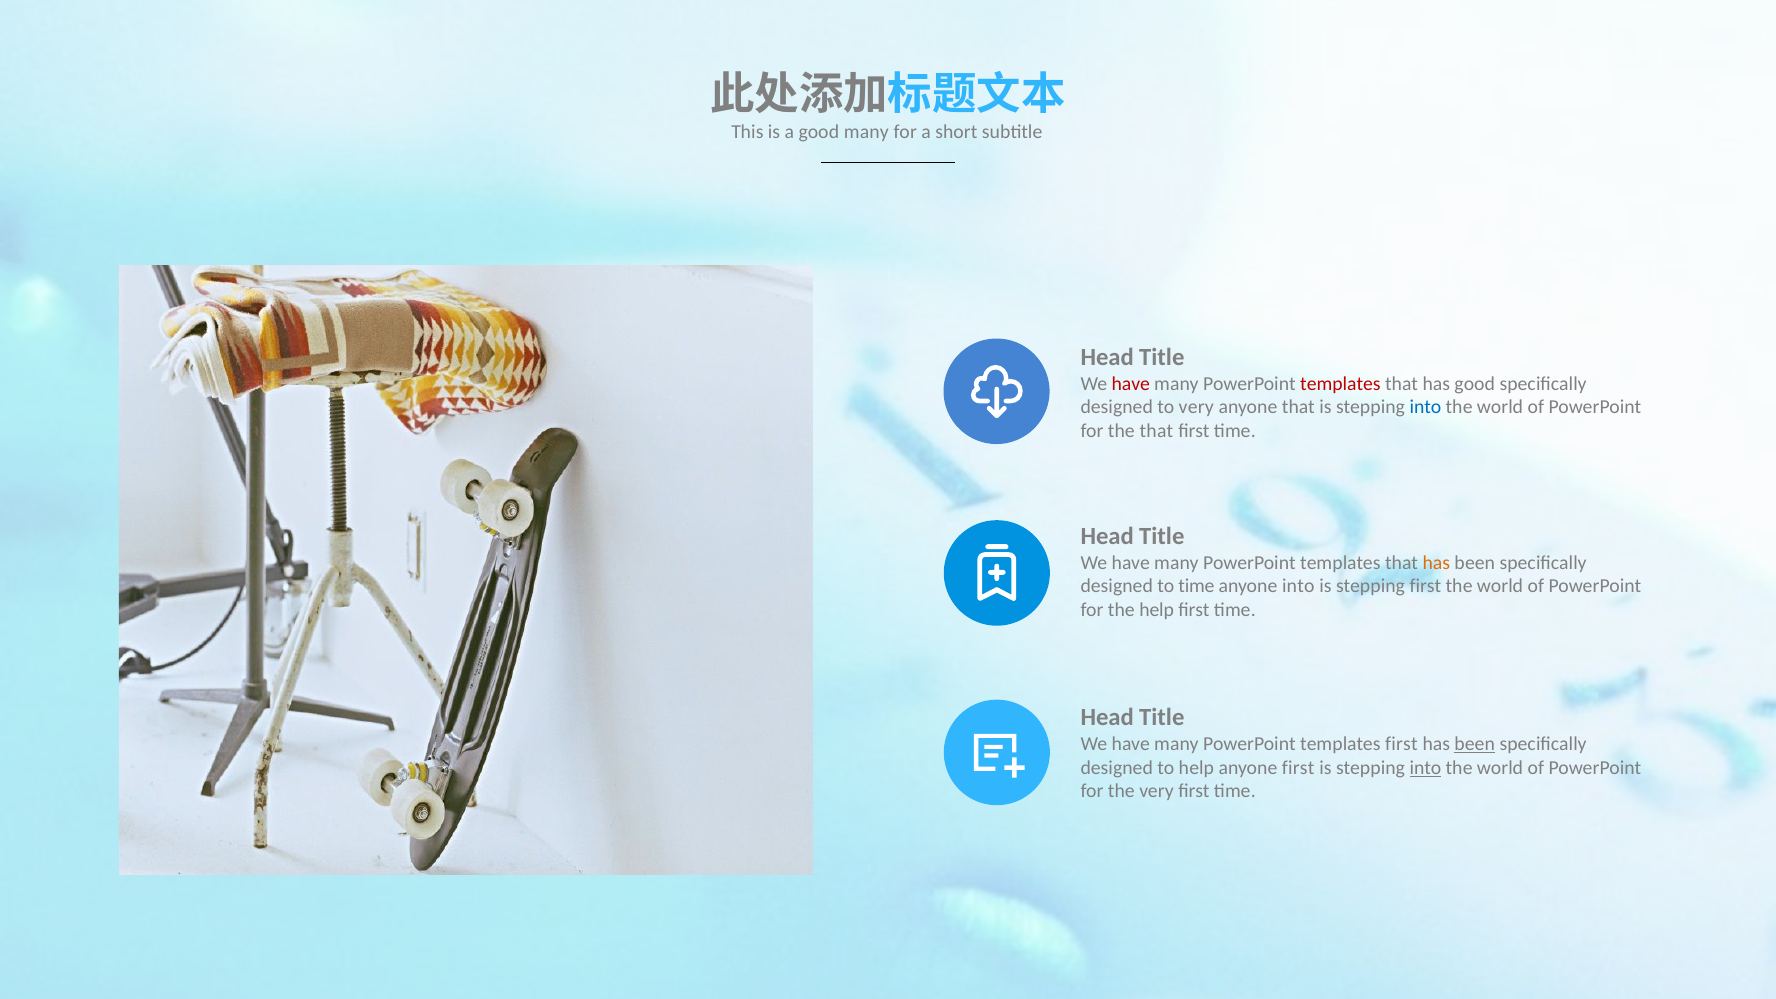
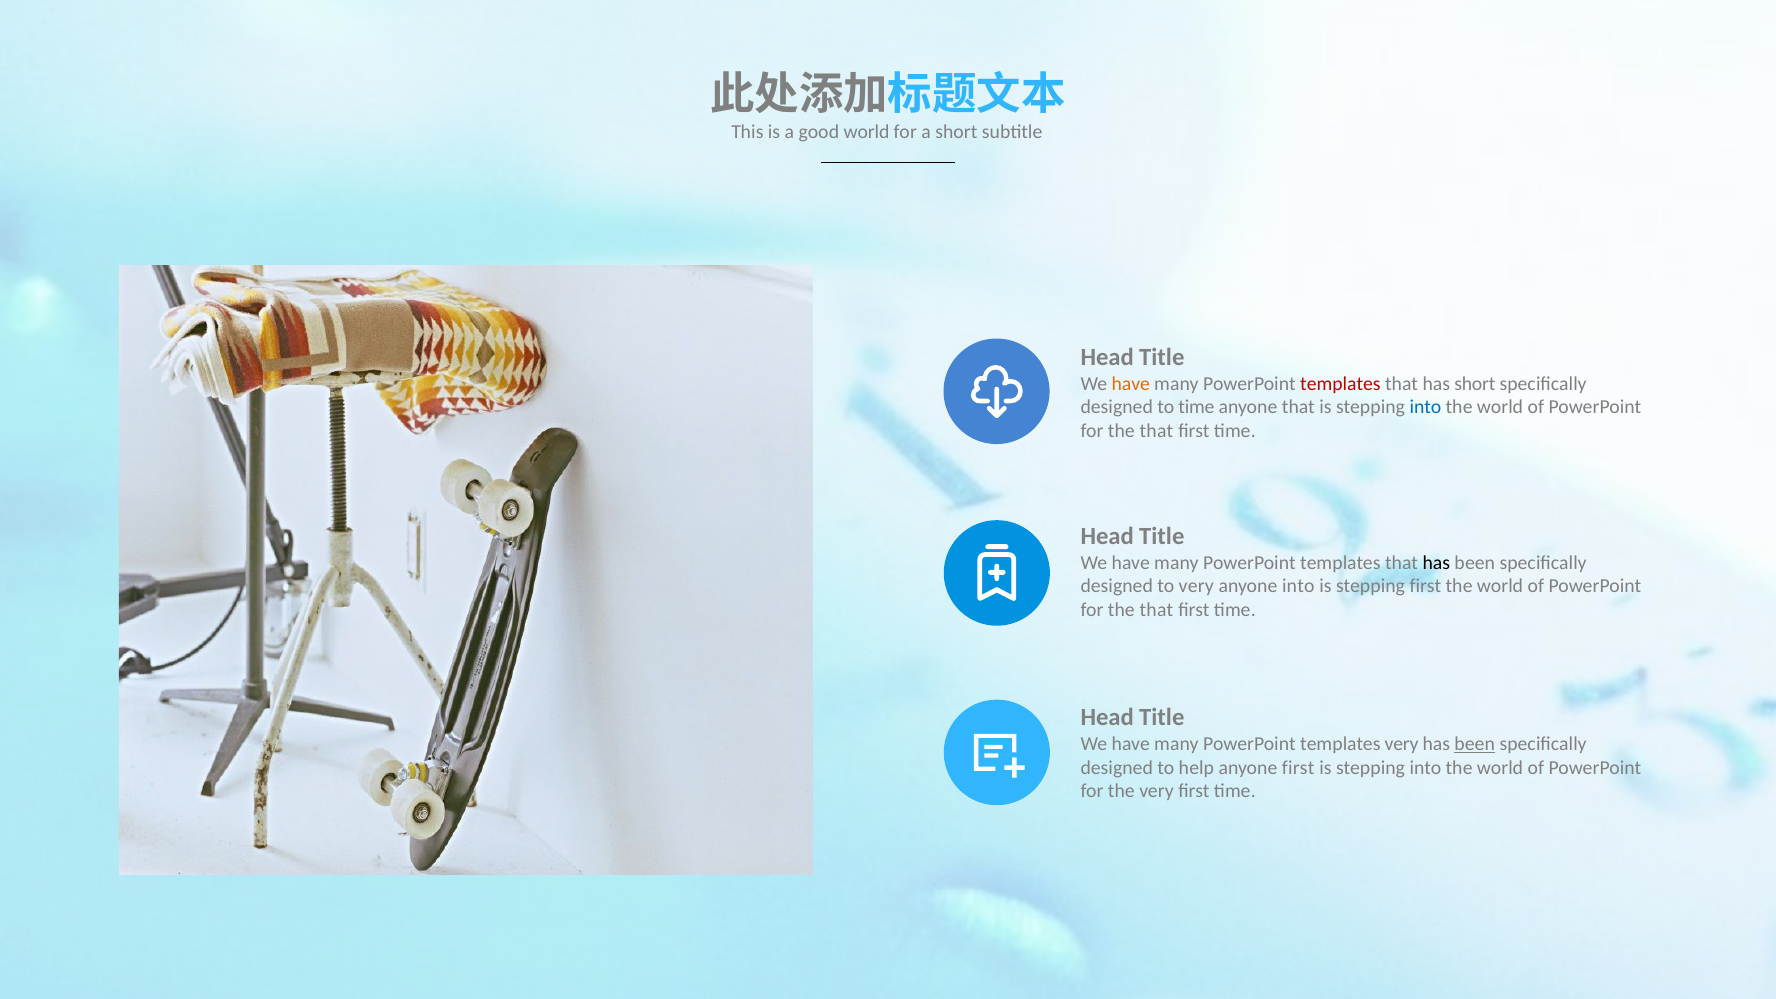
good many: many -> world
have at (1131, 384) colour: red -> orange
has good: good -> short
to very: very -> time
has at (1436, 563) colour: orange -> black
to time: time -> very
help at (1157, 610): help -> that
templates first: first -> very
into at (1425, 768) underline: present -> none
